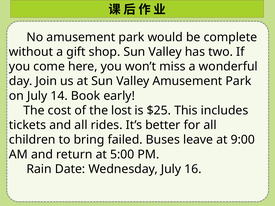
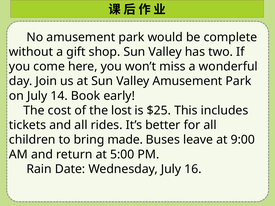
failed: failed -> made
